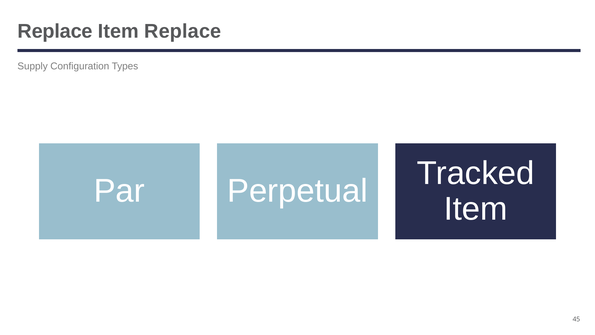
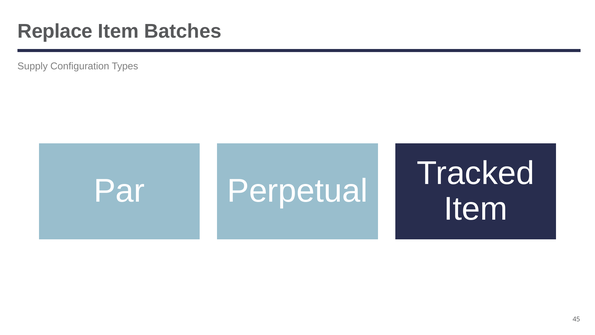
Item Replace: Replace -> Batches
